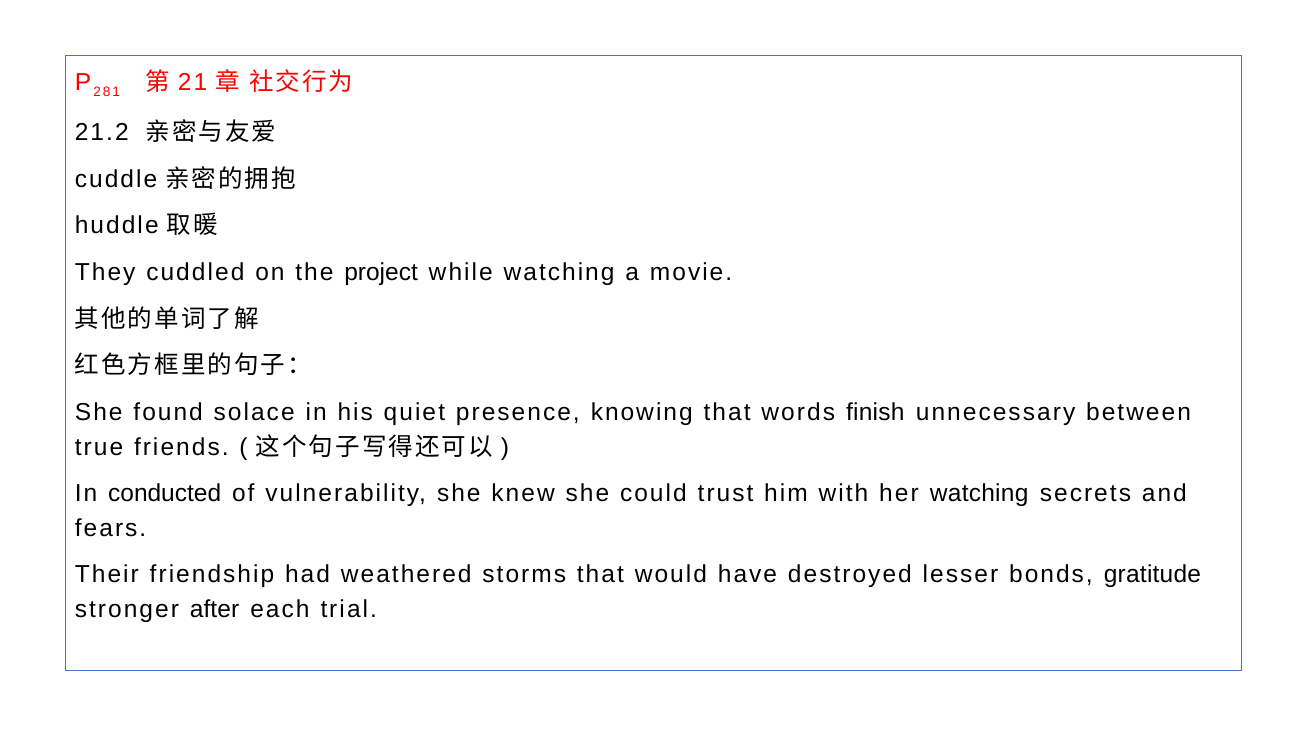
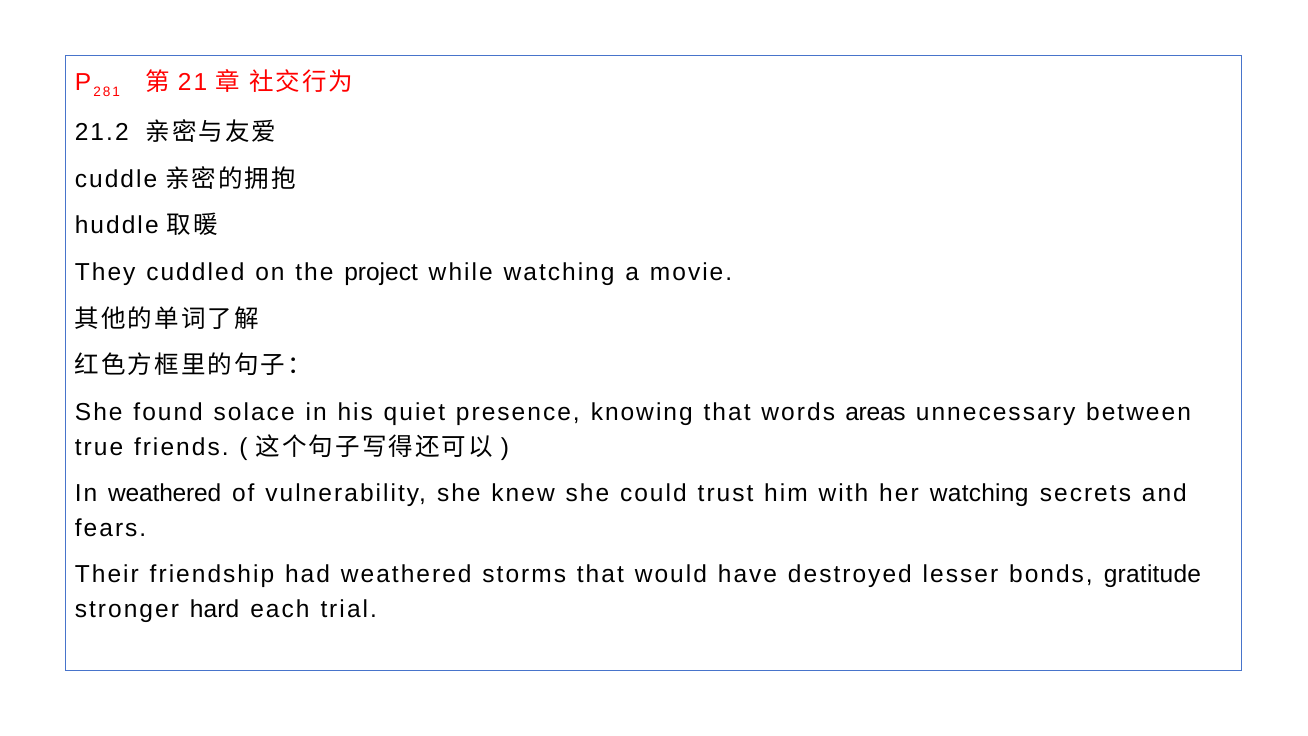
finish: finish -> areas
In conducted: conducted -> weathered
after: after -> hard
